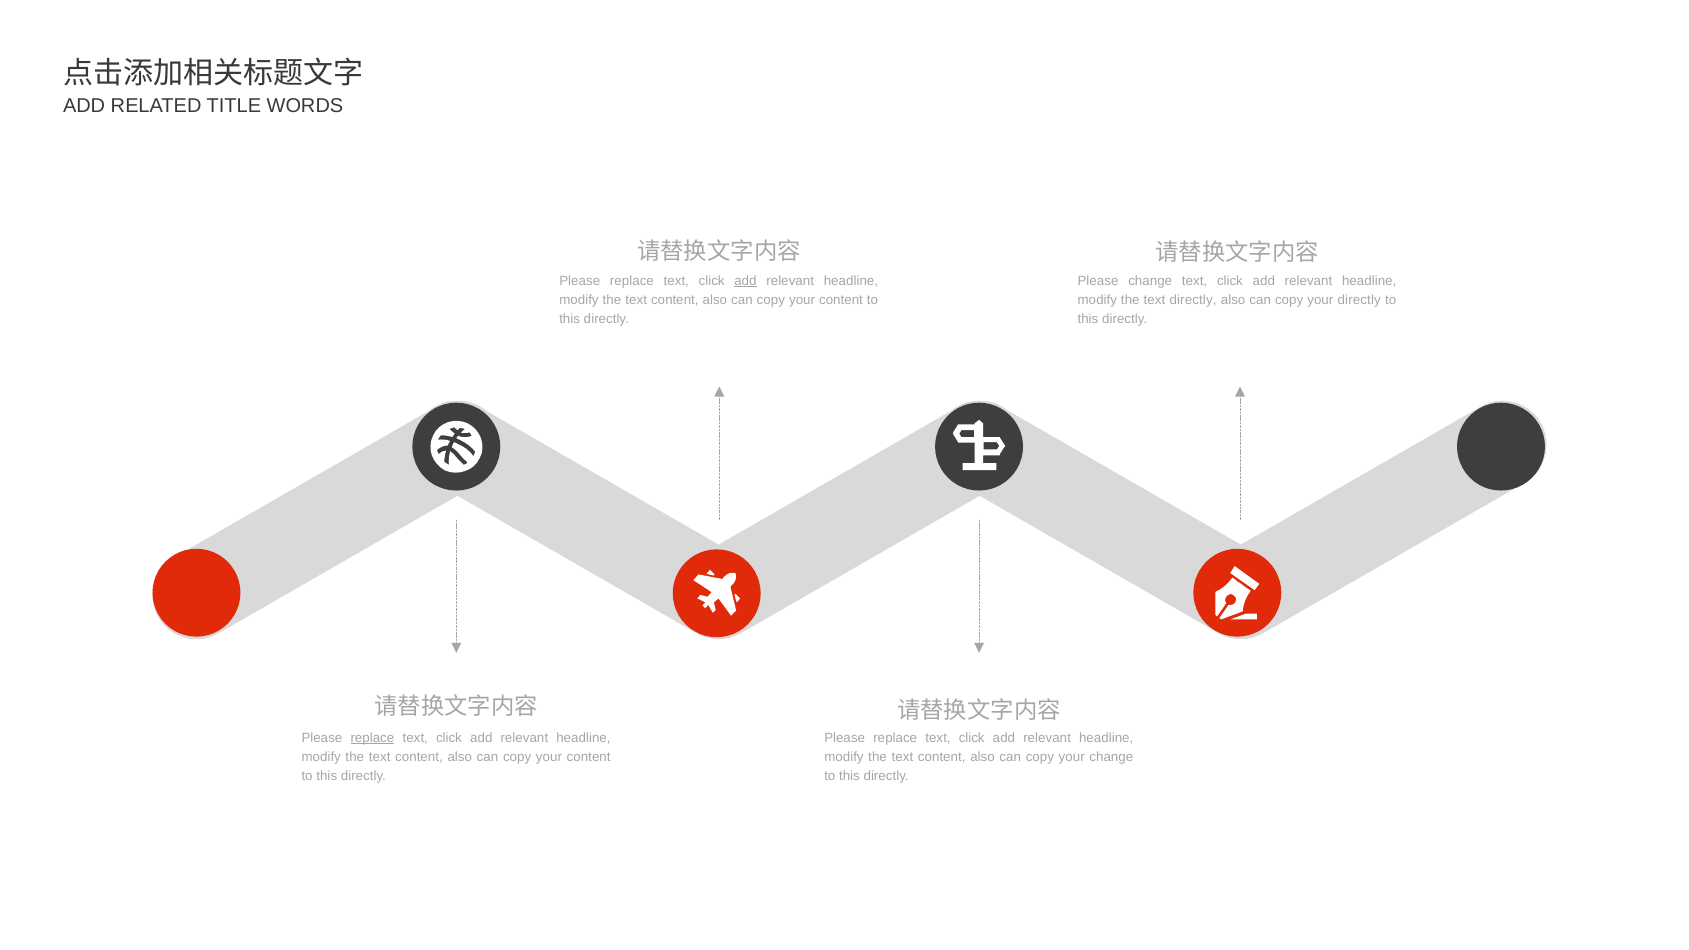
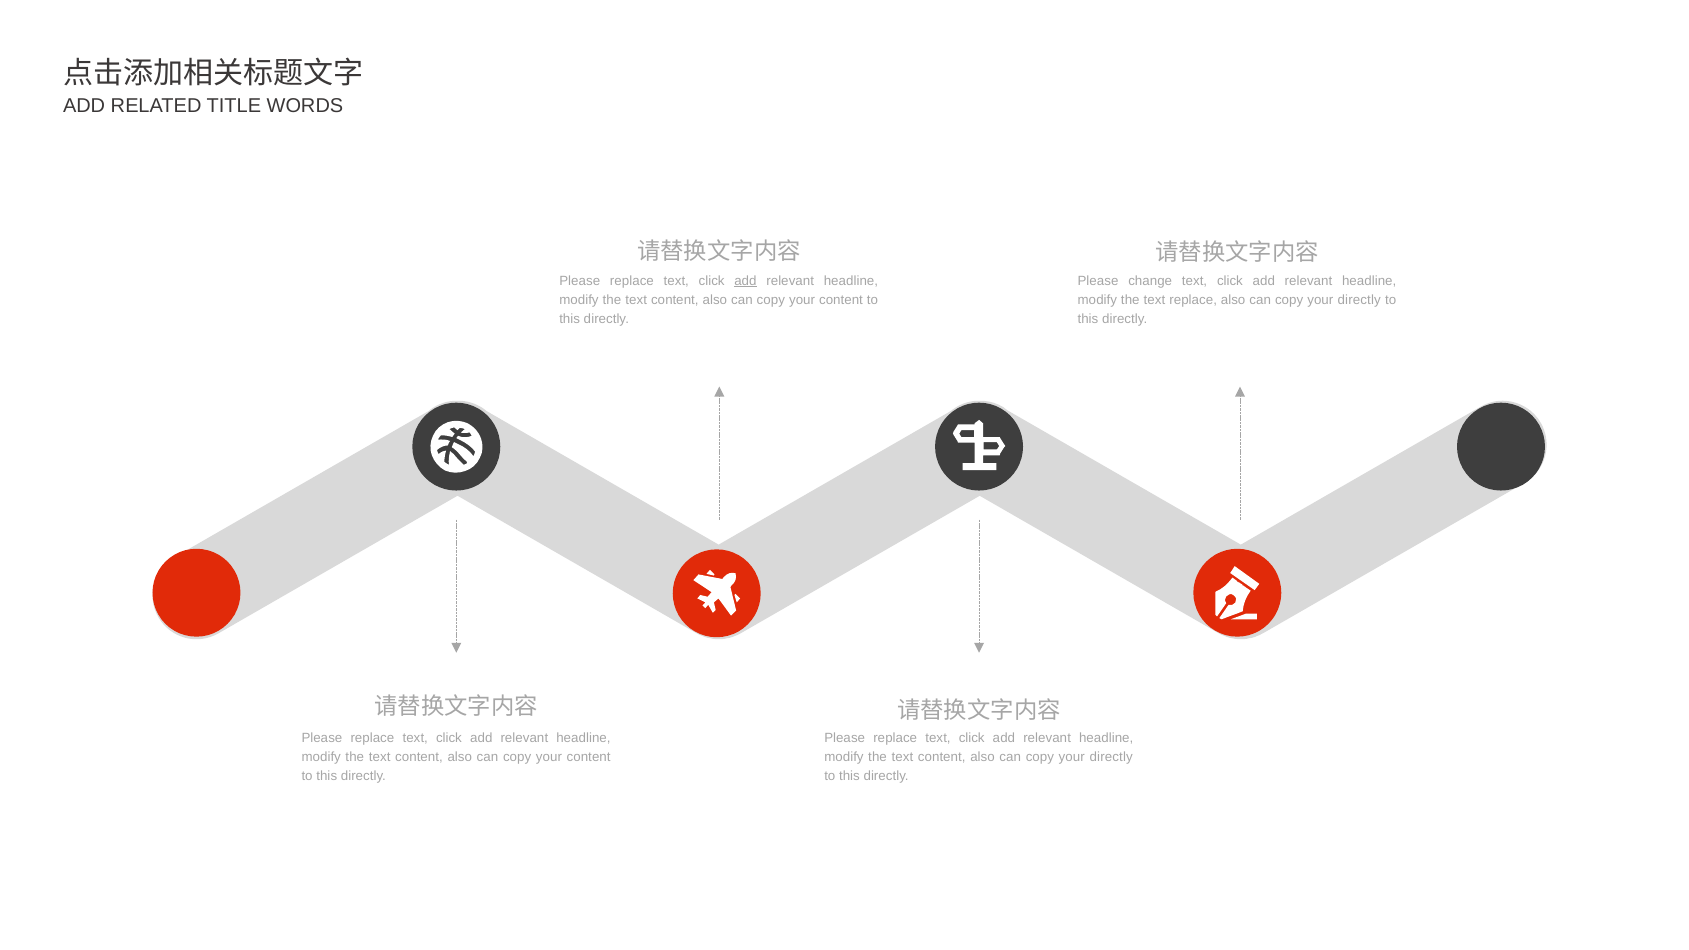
text directly: directly -> replace
replace at (372, 738) underline: present -> none
change at (1111, 757): change -> directly
